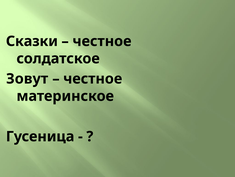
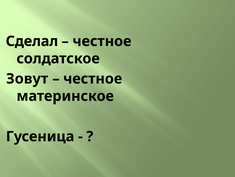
Сказки: Сказки -> Сделал
